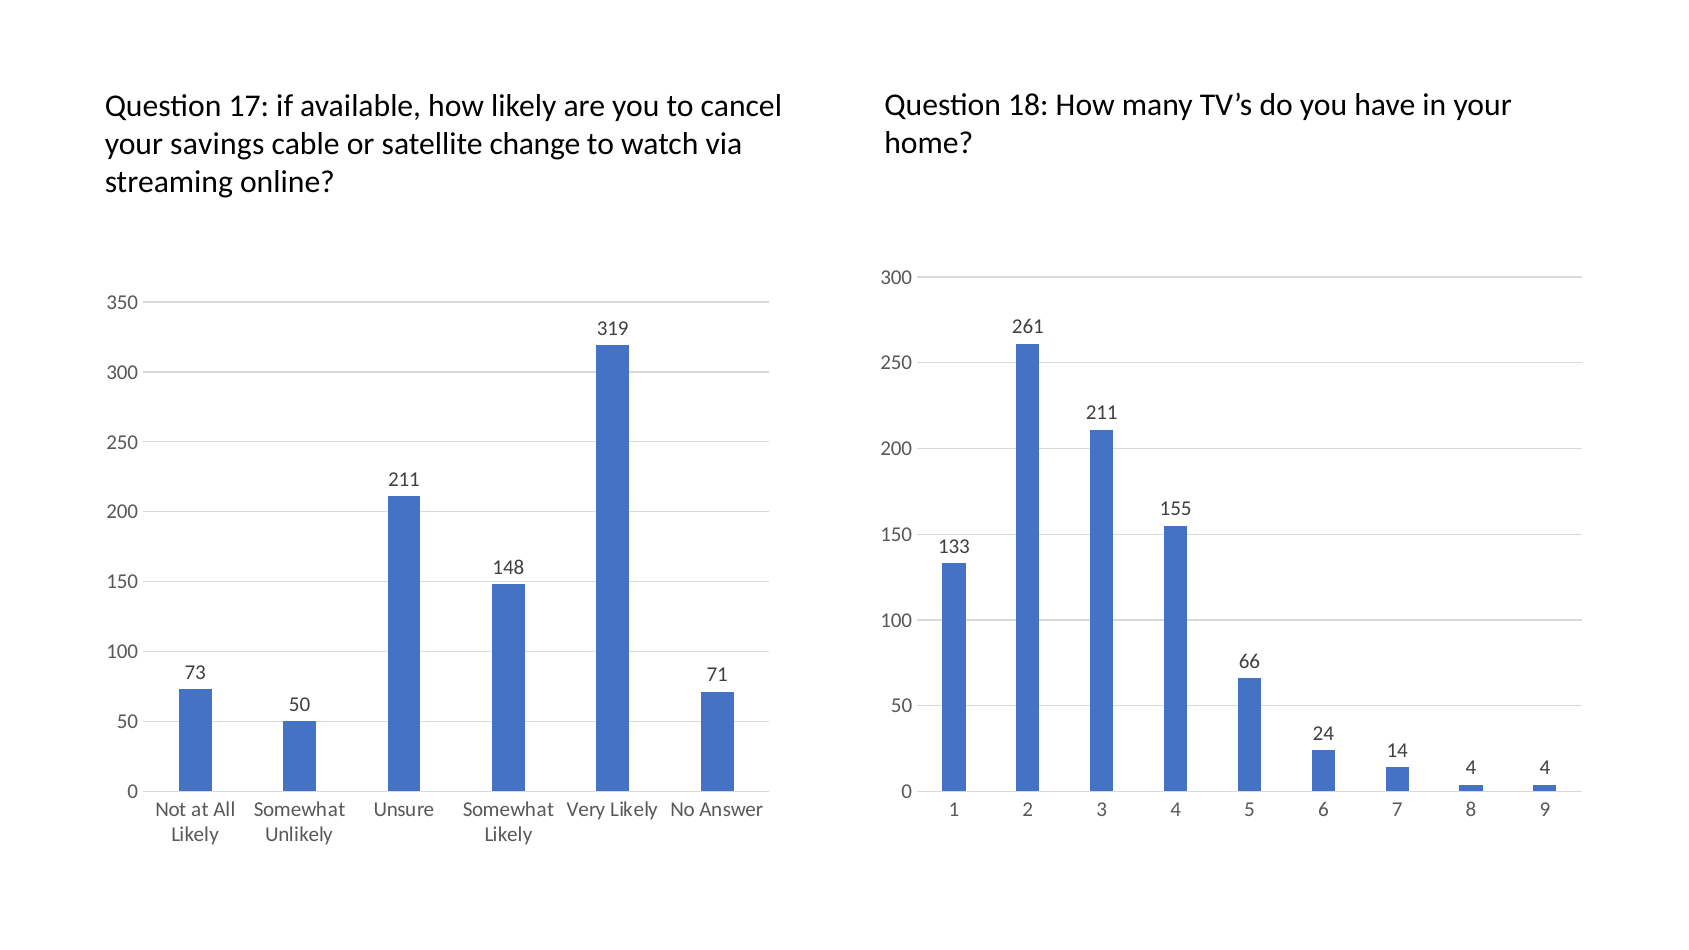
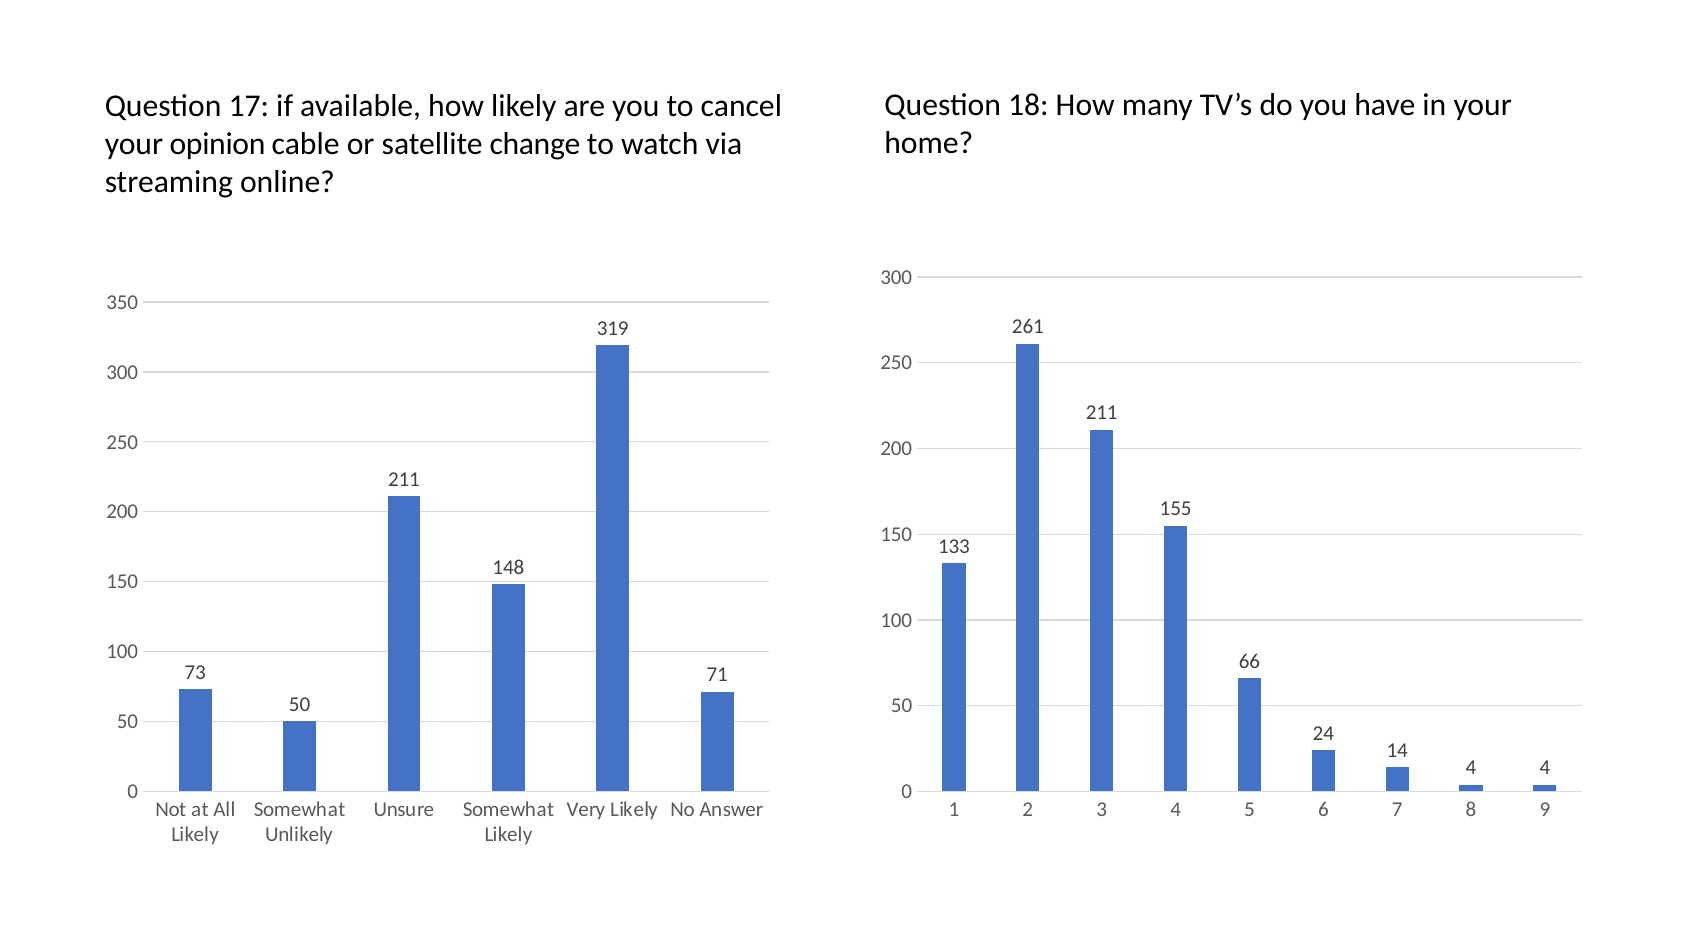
savings: savings -> opinion
